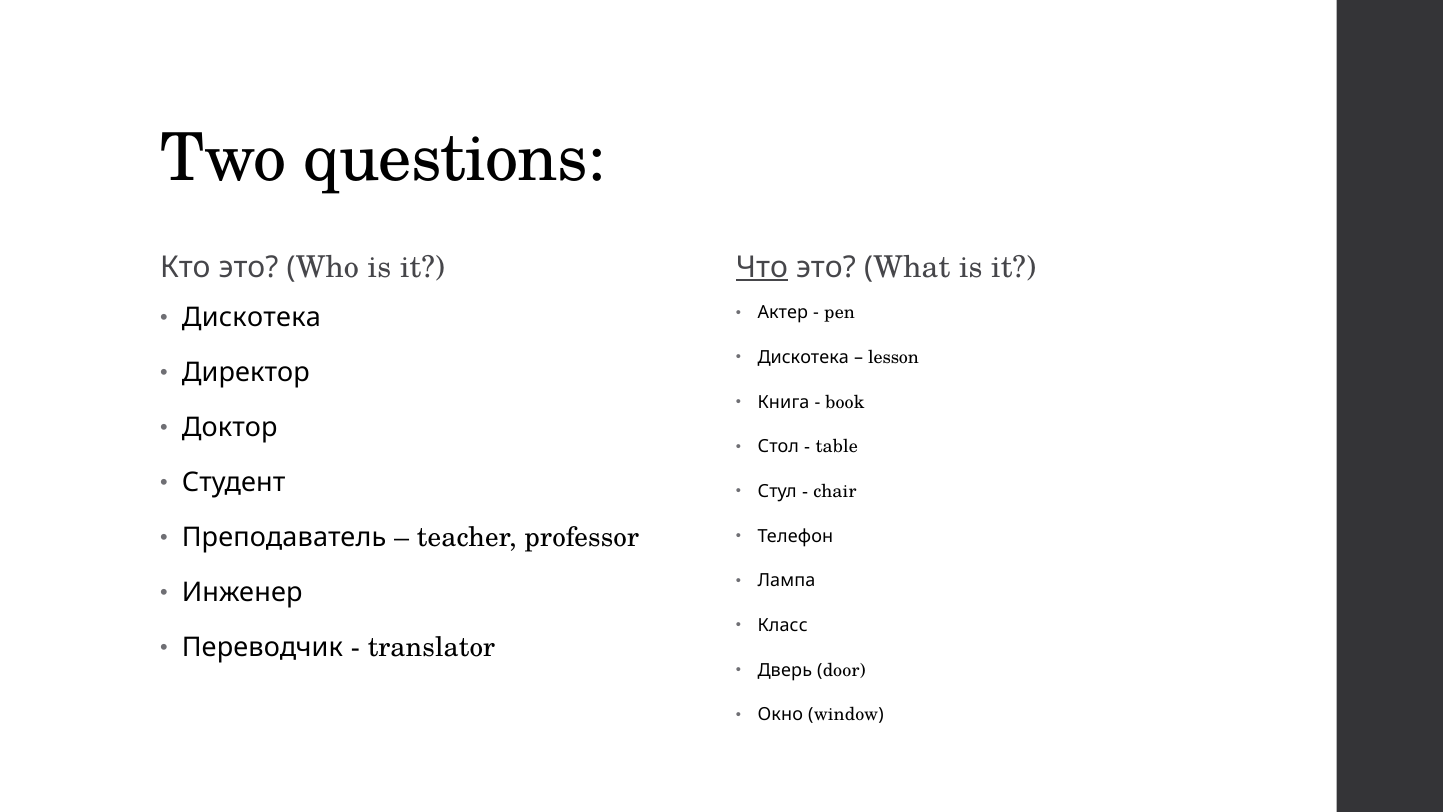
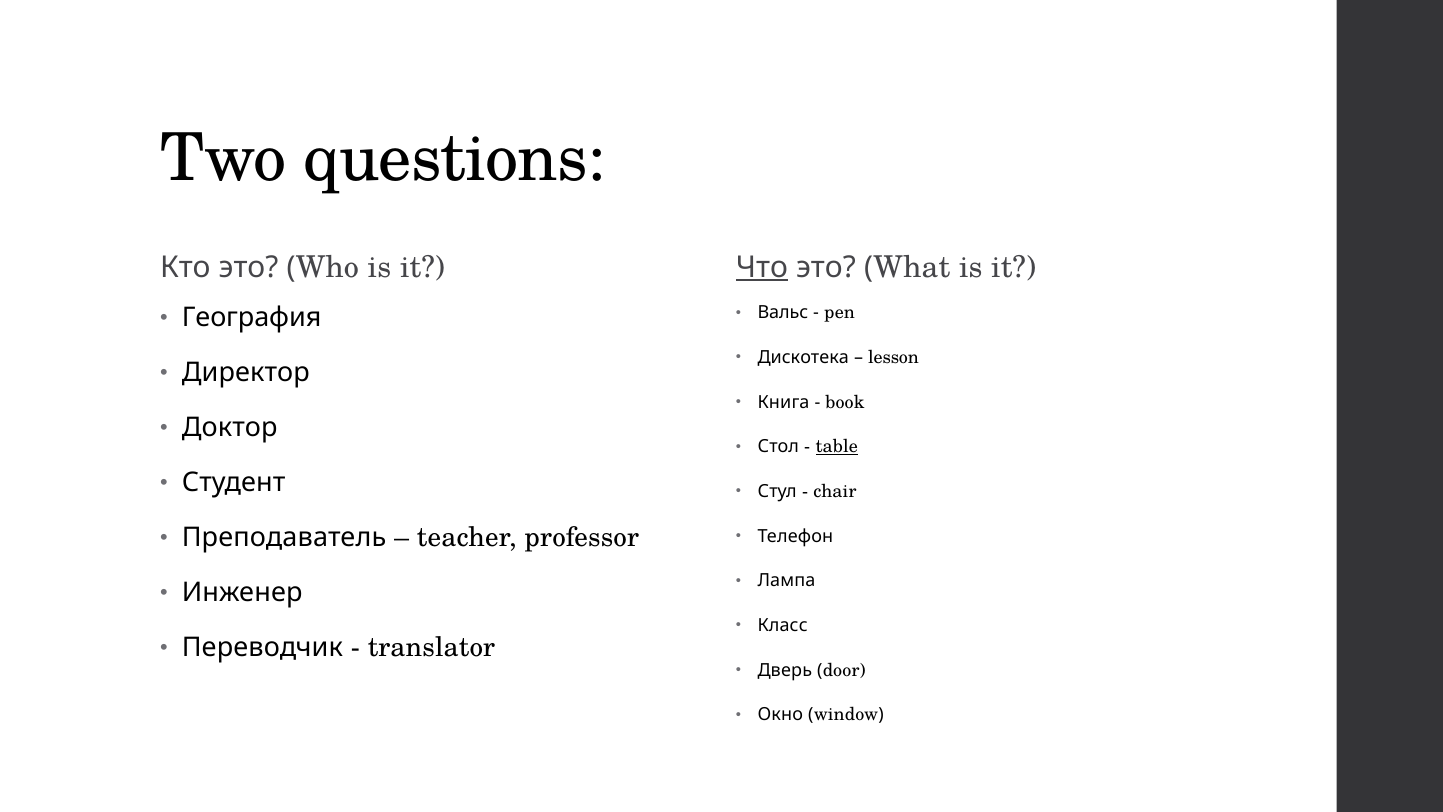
Актер: Актер -> Вальс
Дискотека at (251, 318): Дискотека -> География
table underline: none -> present
